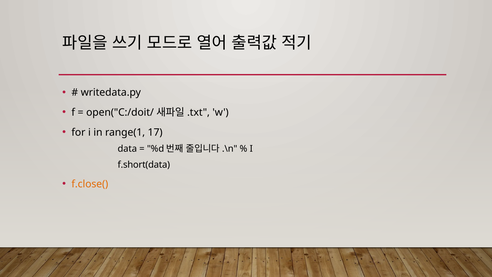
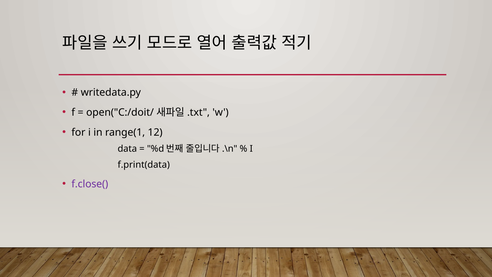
17: 17 -> 12
f.short(data: f.short(data -> f.print(data
f.close( colour: orange -> purple
